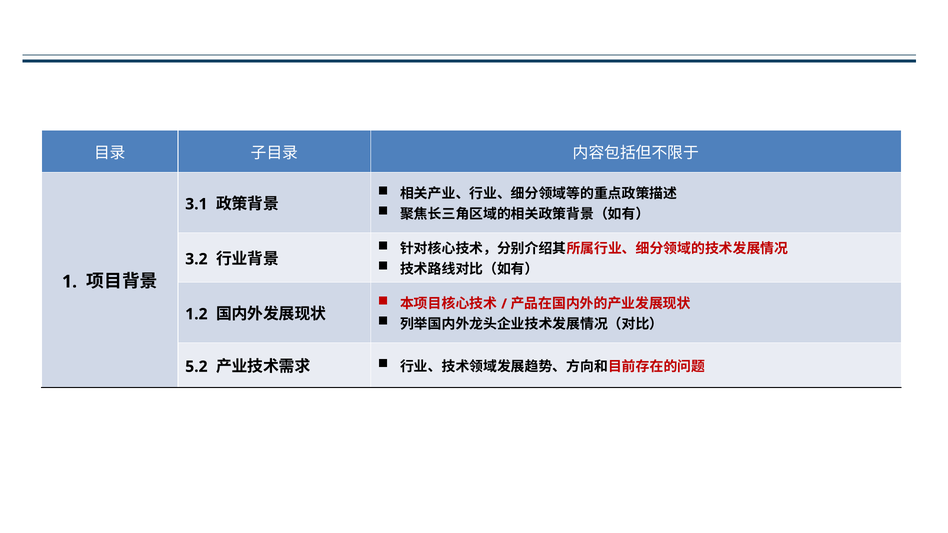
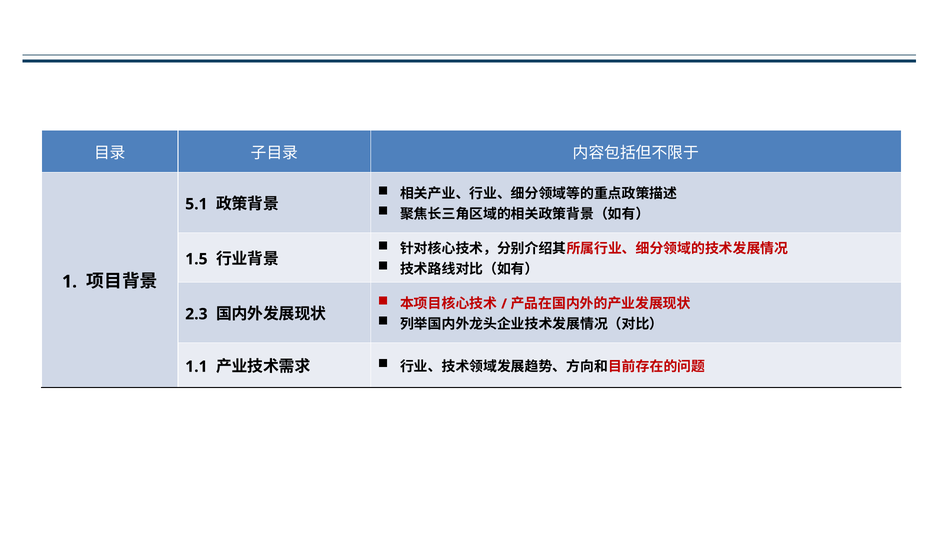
3.1: 3.1 -> 5.1
3.2: 3.2 -> 1.5
1.2: 1.2 -> 2.3
5.2: 5.2 -> 1.1
